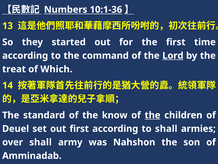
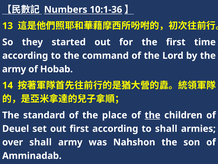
Lord underline: present -> none
treat at (14, 69): treat -> army
Which: Which -> Hobab
know: know -> place
